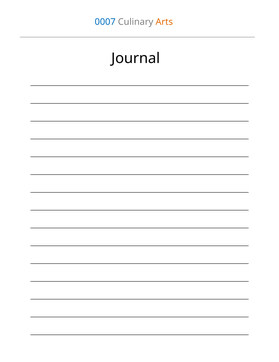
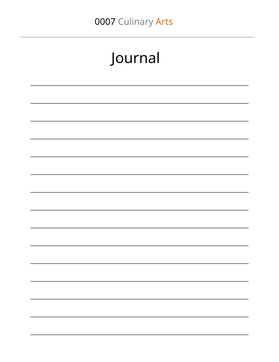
0007 colour: blue -> black
